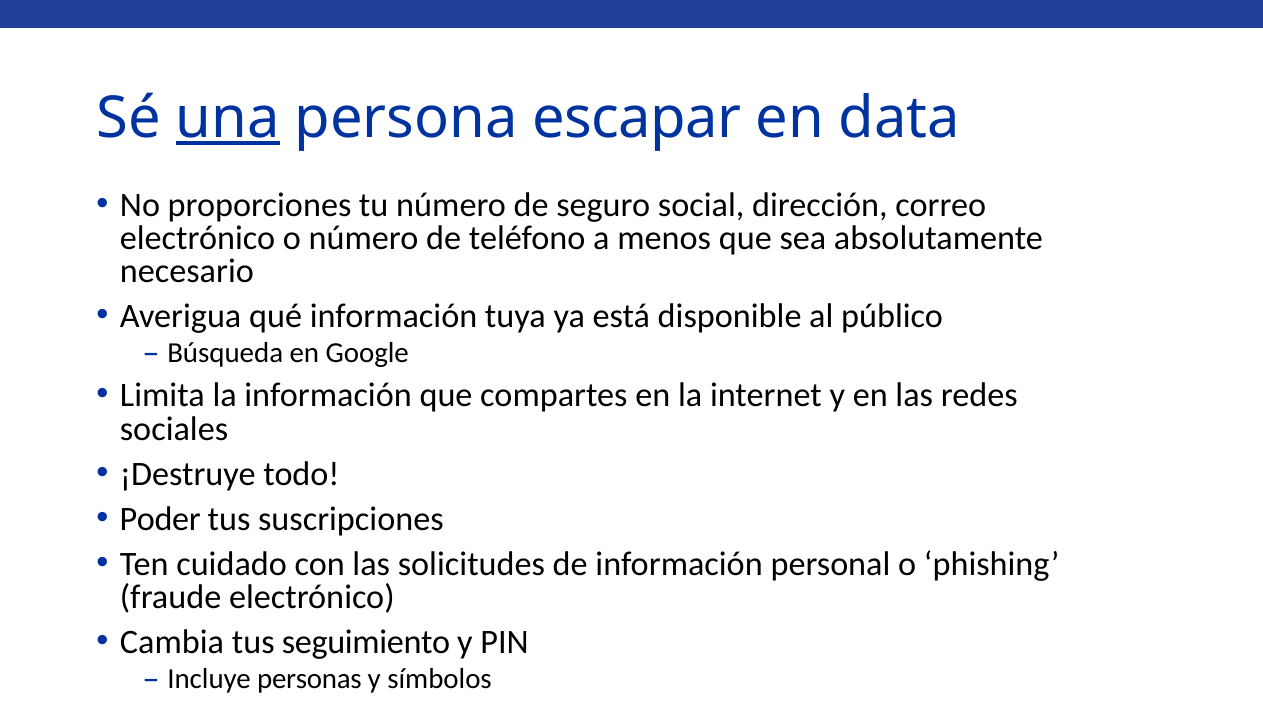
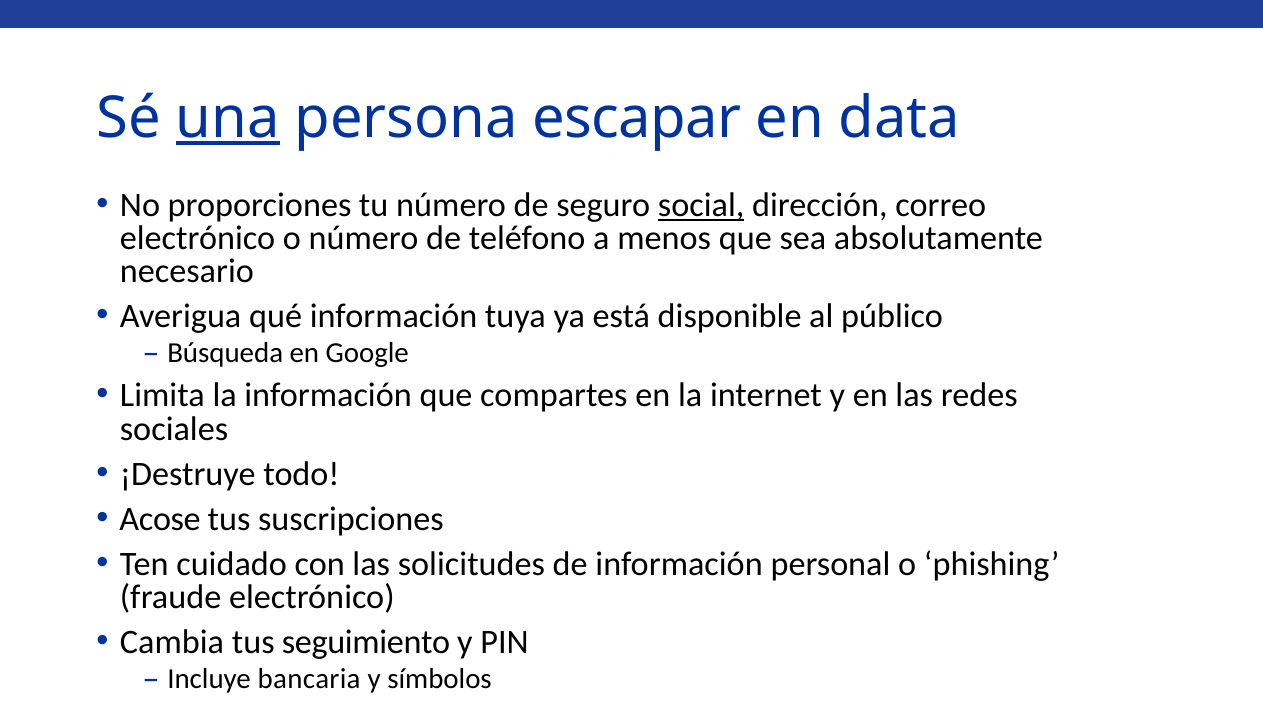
social underline: none -> present
Poder: Poder -> Acose
personas: personas -> bancaria
